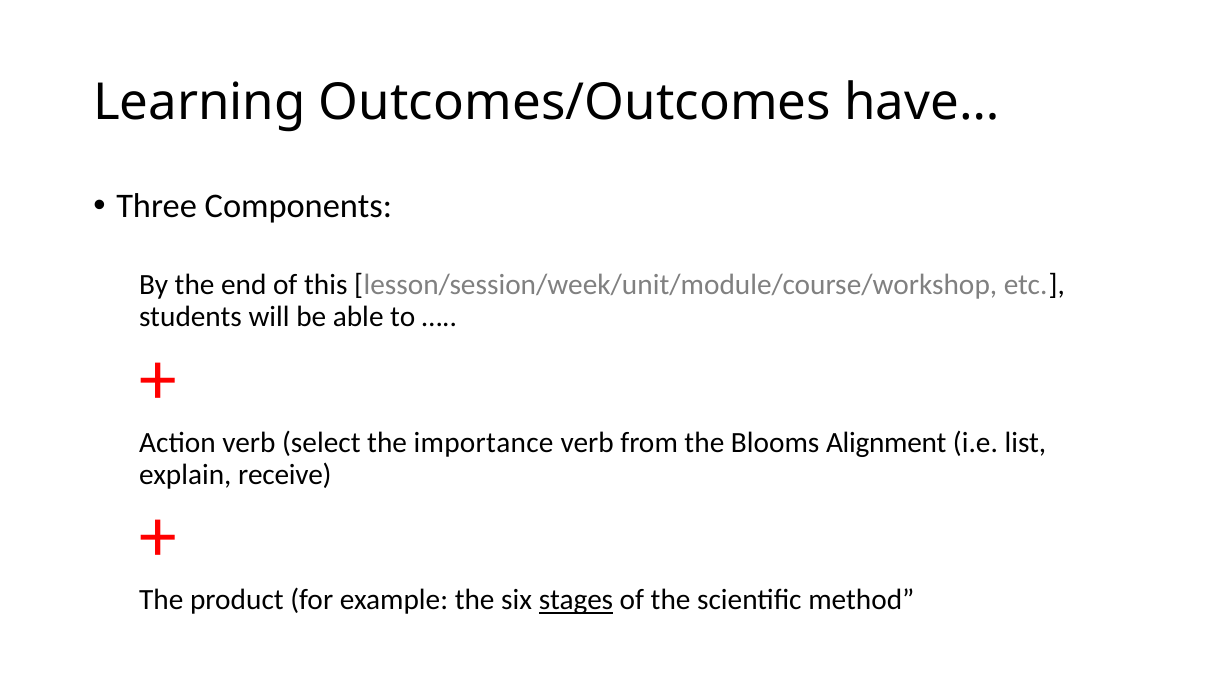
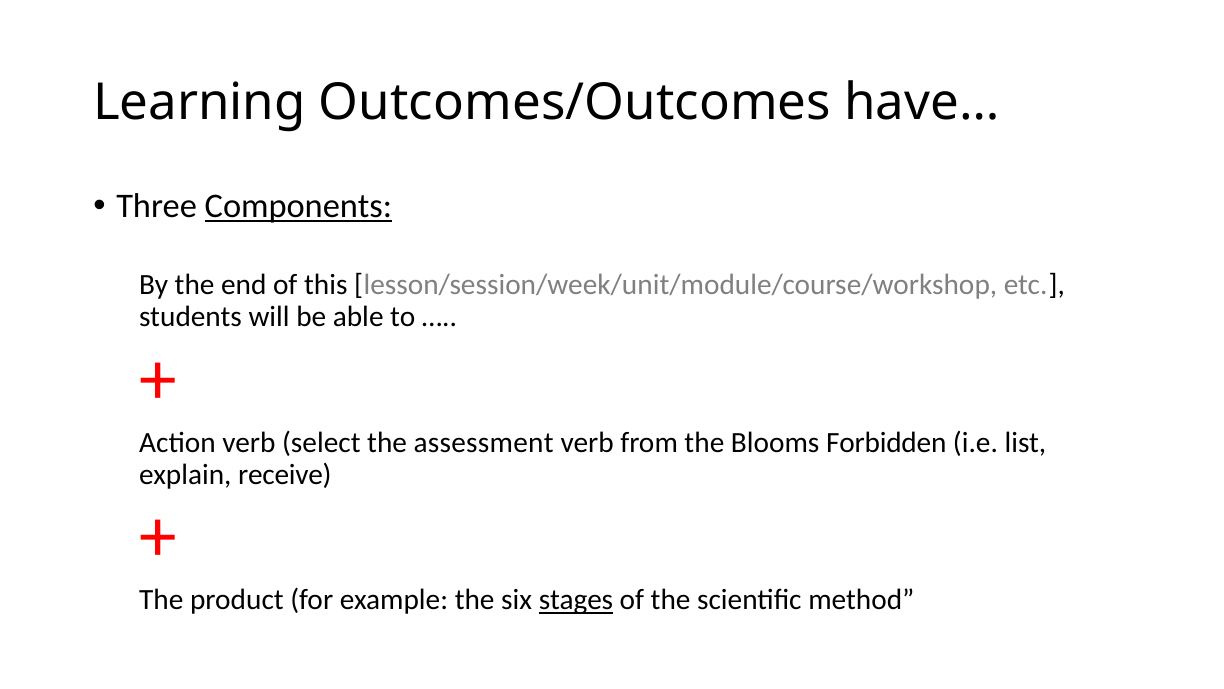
Components underline: none -> present
importance: importance -> assessment
Alignment: Alignment -> Forbidden
